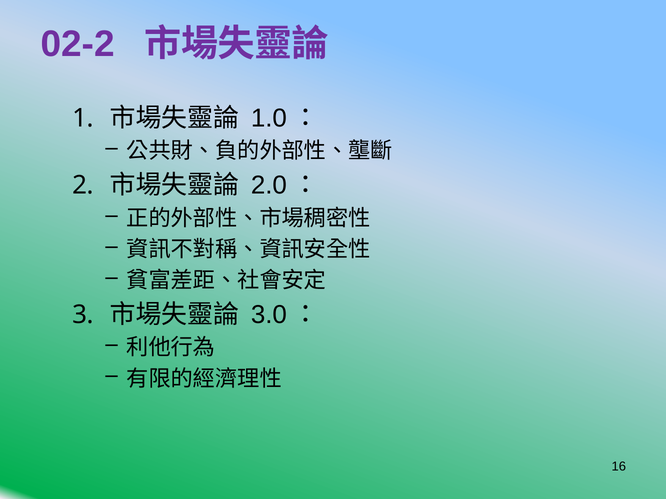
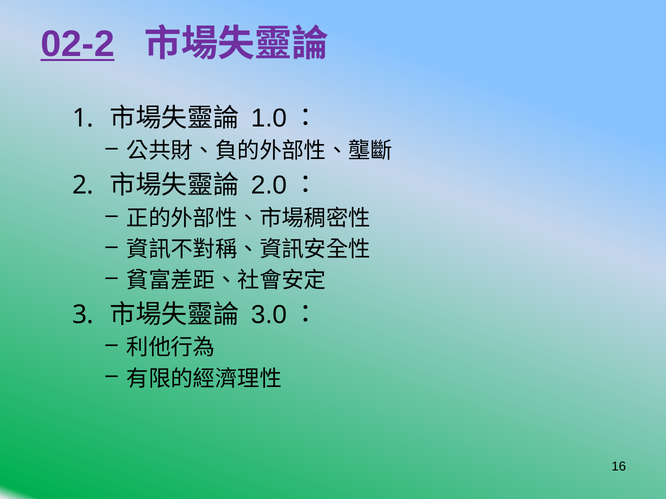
02-2 underline: none -> present
